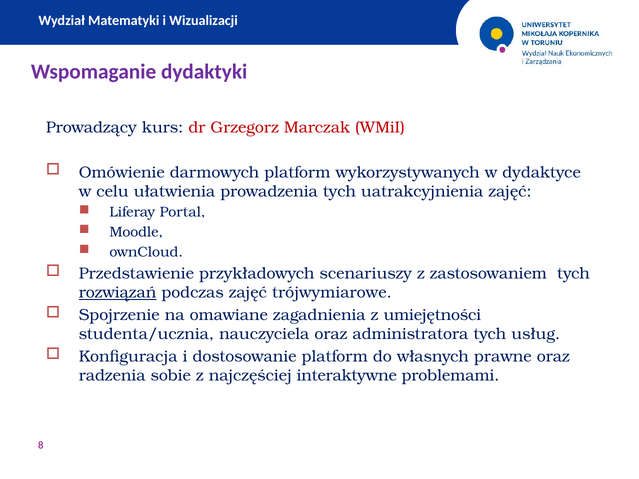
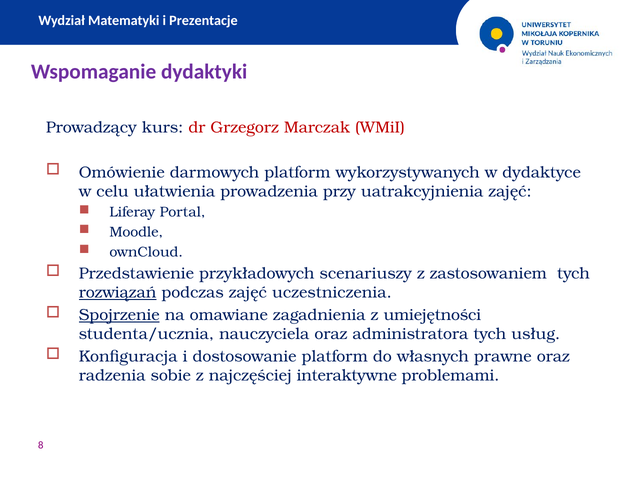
Wizualizacji: Wizualizacji -> Prezentacje
prowadzenia tych: tych -> przy
trójwymiarowe: trójwymiarowe -> uczestniczenia
Spojrzenie underline: none -> present
